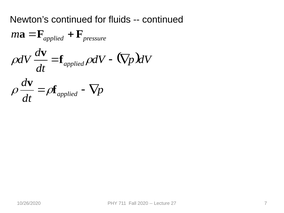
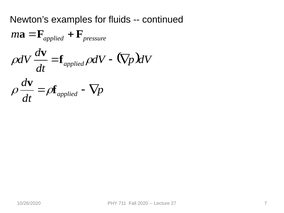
Newton’s continued: continued -> examples
